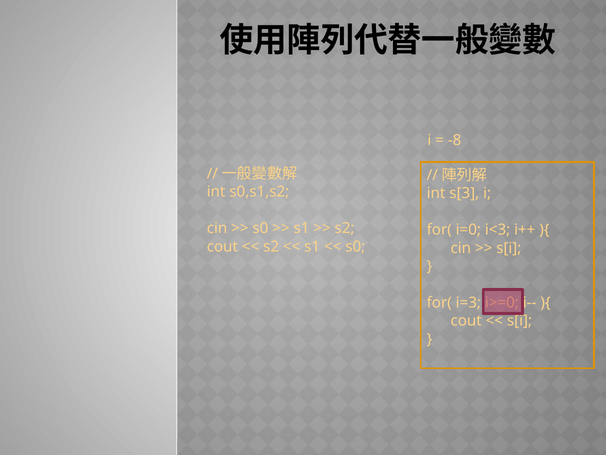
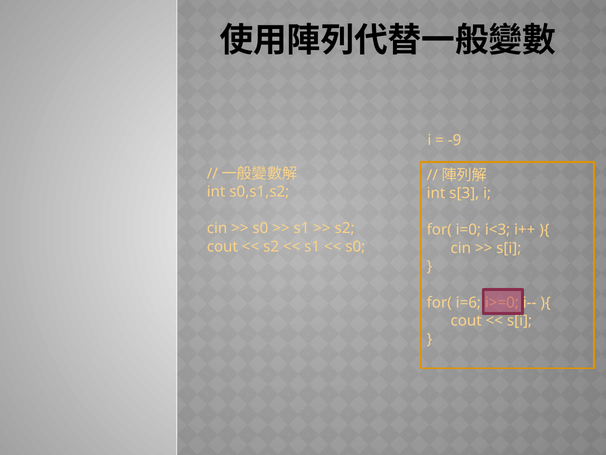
-8: -8 -> -9
i=3: i=3 -> i=6
